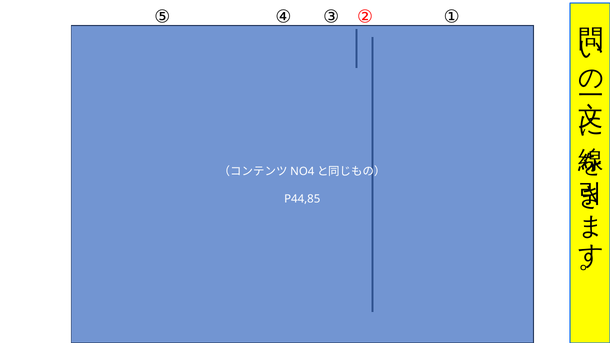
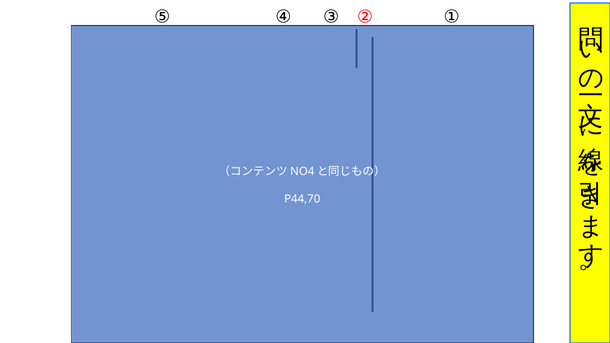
P44,85: P44,85 -> P44,70
